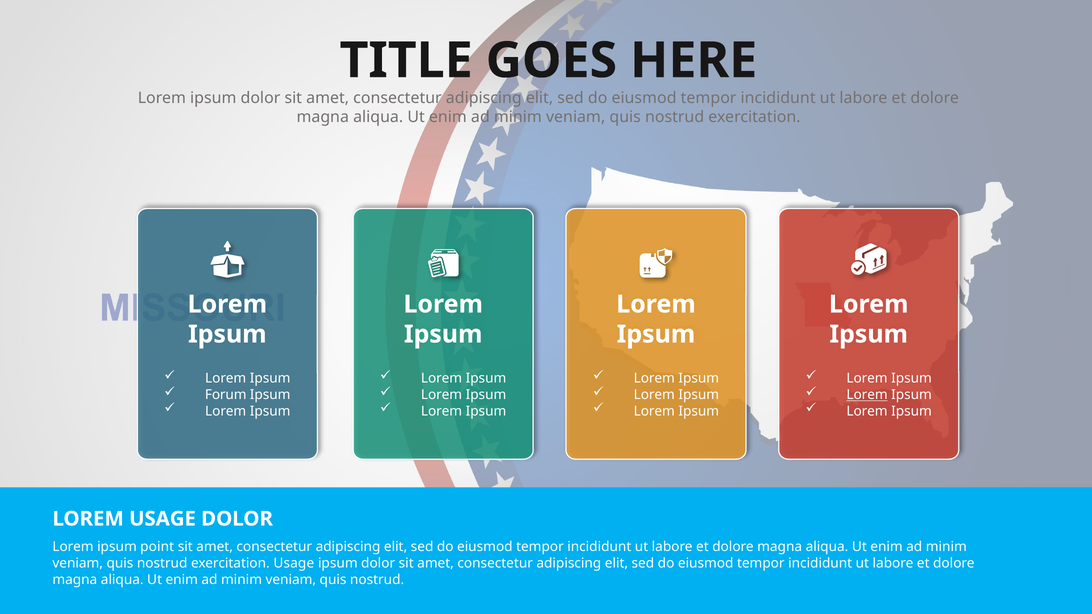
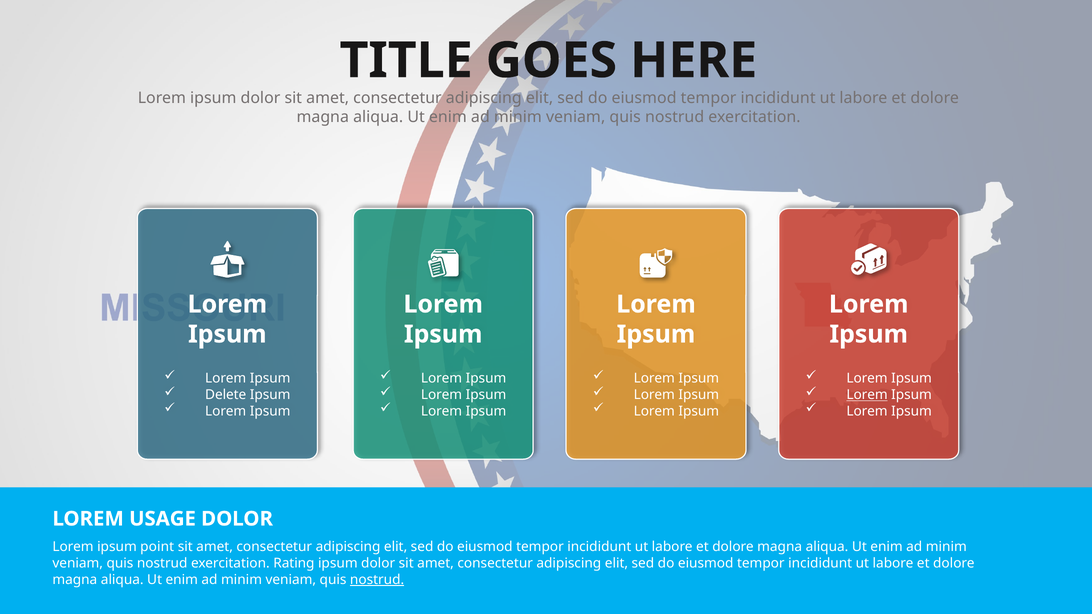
Forum: Forum -> Delete
exercitation Usage: Usage -> Rating
nostrud at (377, 580) underline: none -> present
